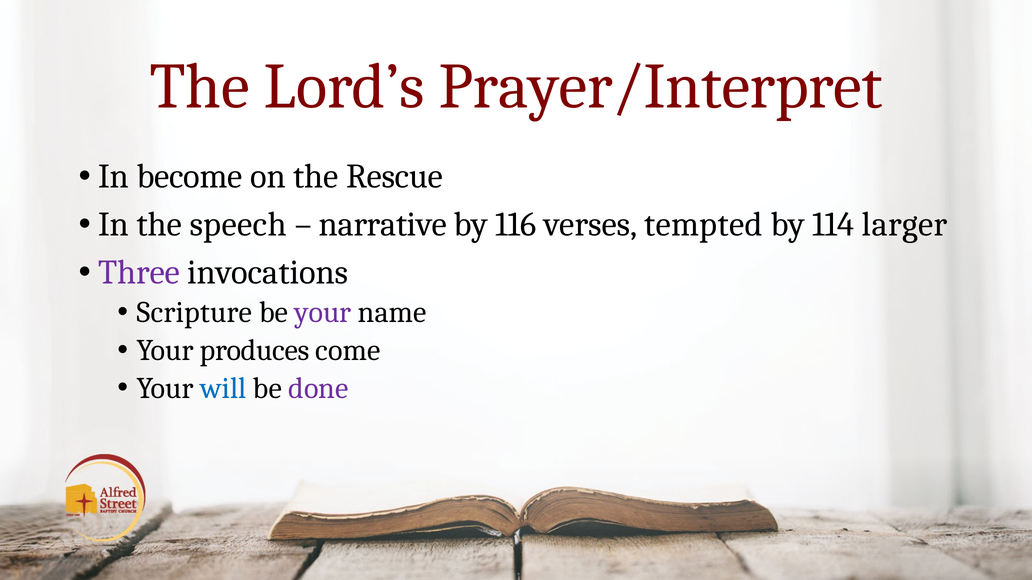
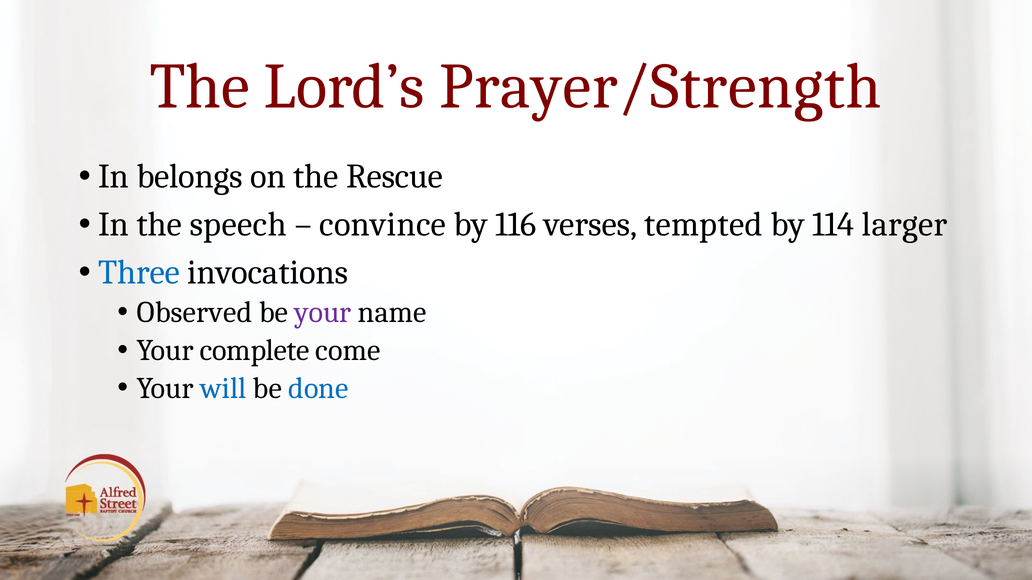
Prayer/Interpret: Prayer/Interpret -> Prayer/Strength
become: become -> belongs
narrative: narrative -> convince
Three colour: purple -> blue
Scripture: Scripture -> Observed
produces: produces -> complete
done colour: purple -> blue
